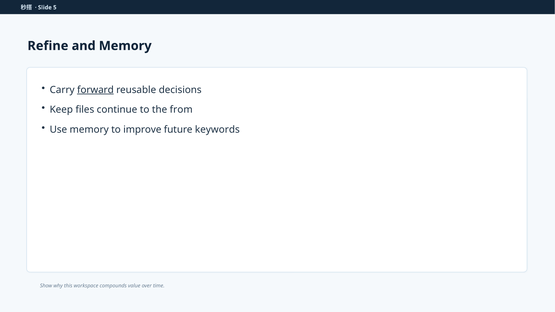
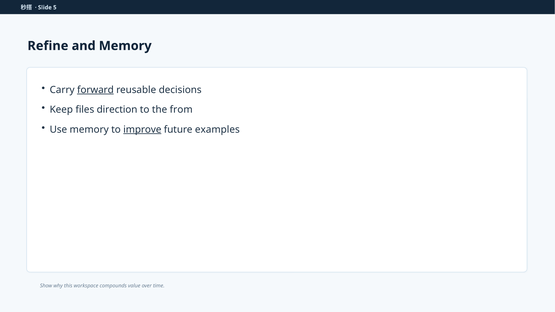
continue: continue -> direction
improve underline: none -> present
keywords: keywords -> examples
